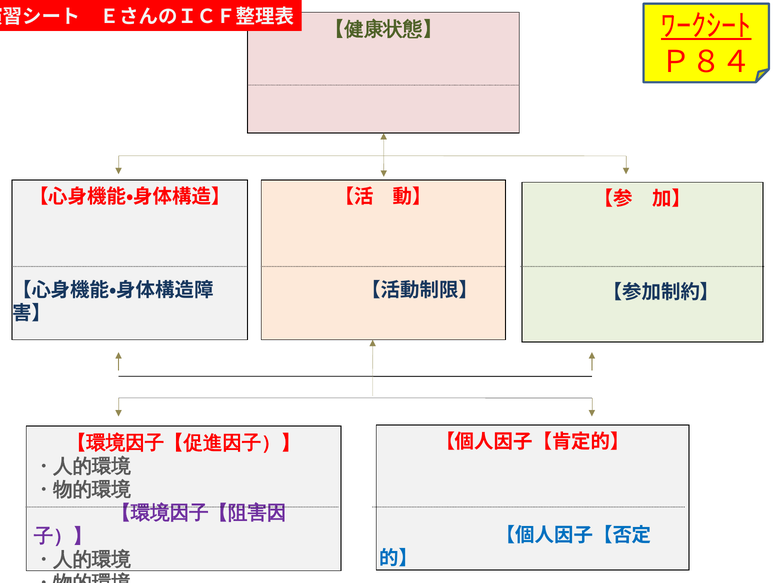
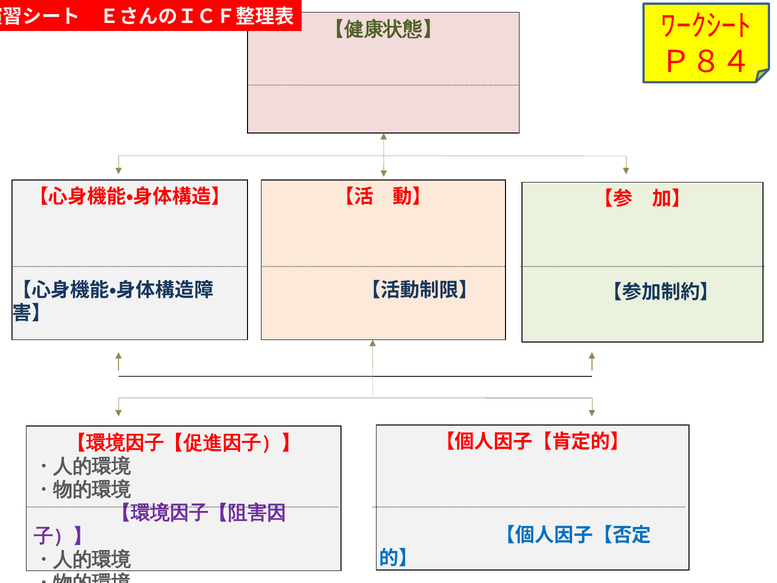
ﾜｰｸｼｰﾄ underline: present -> none
